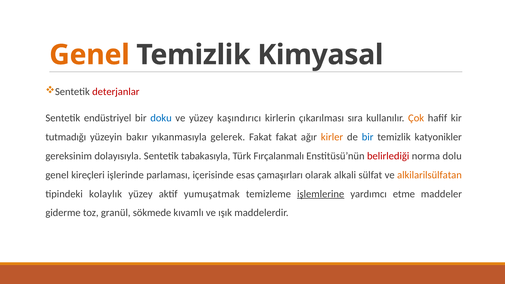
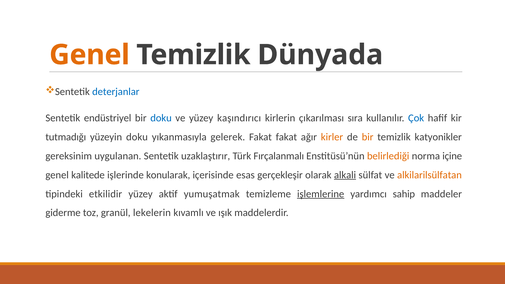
Kimyasal: Kimyasal -> Dünyada
deterjanlar colour: red -> blue
Çok colour: orange -> blue
yüzeyin bakır: bakır -> doku
bir at (368, 137) colour: blue -> orange
dolayısıyla: dolayısıyla -> uygulanan
tabakasıyla: tabakasıyla -> uzaklaştırır
belirlediği colour: red -> orange
dolu: dolu -> içine
kireçleri: kireçleri -> kalitede
parlaması: parlaması -> konularak
çamaşırları: çamaşırları -> gerçekleşir
alkali underline: none -> present
kolaylık: kolaylık -> etkilidir
etme: etme -> sahip
sökmede: sökmede -> lekelerin
